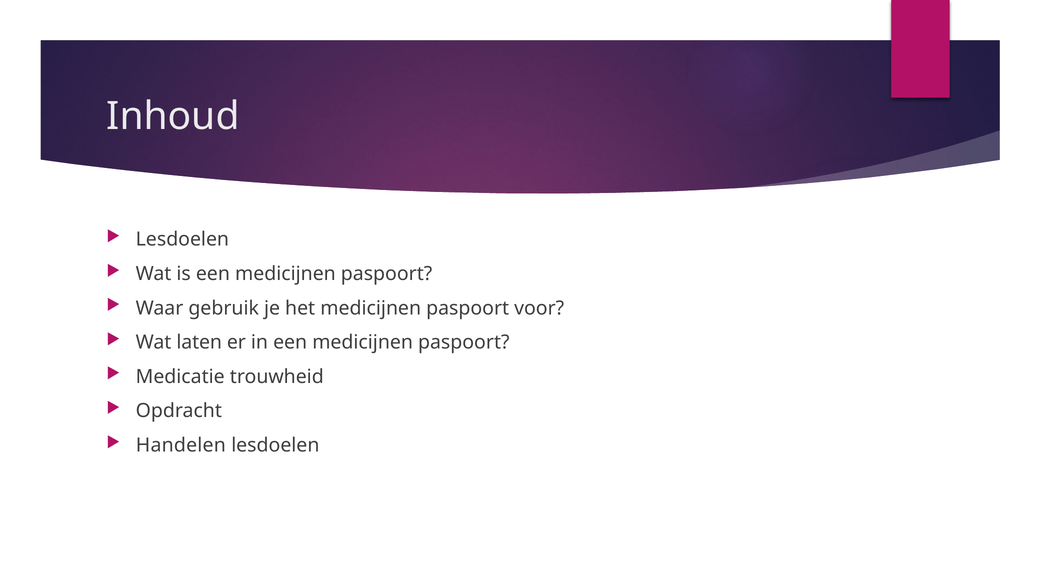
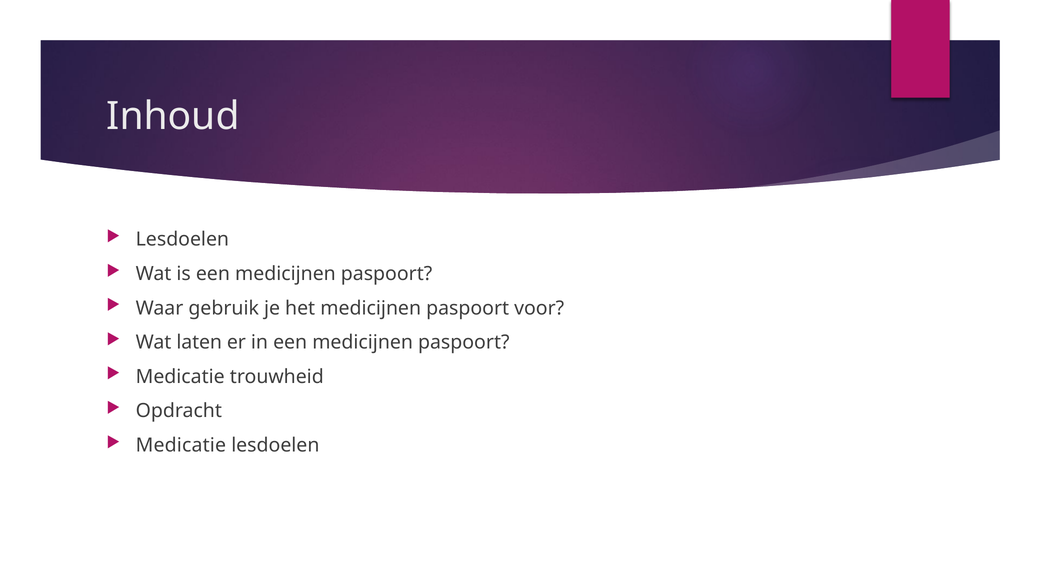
Handelen at (181, 445): Handelen -> Medicatie
